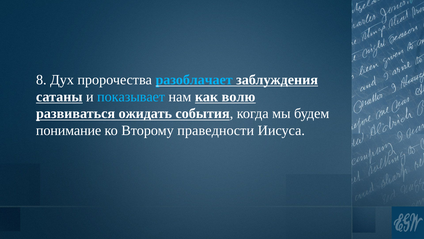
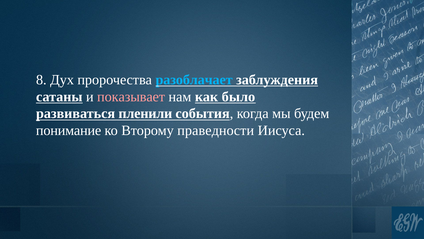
показывает colour: light blue -> pink
волю: волю -> было
ожидать: ожидать -> пленили
